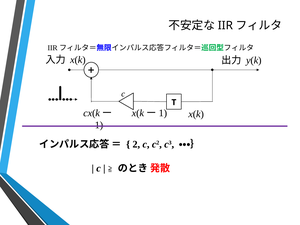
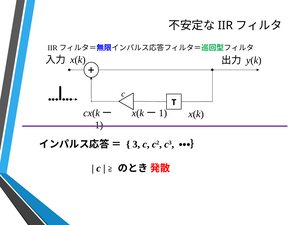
2: 2 -> 3
